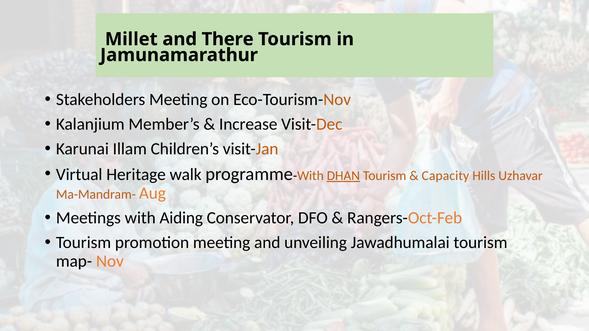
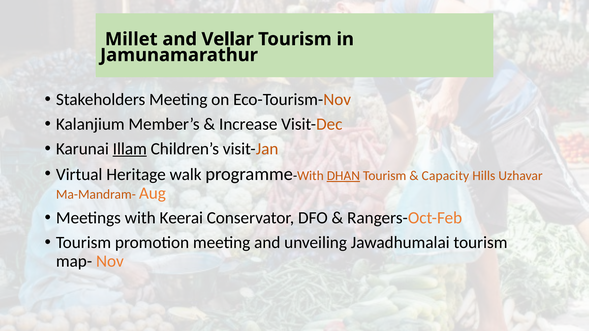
There: There -> Vellar
Illam underline: none -> present
Aiding: Aiding -> Keerai
